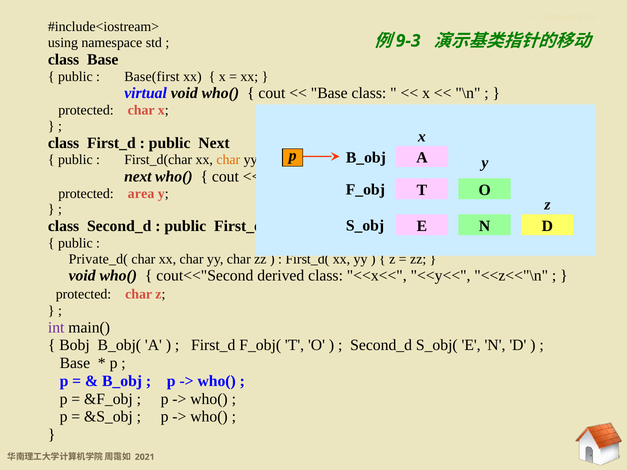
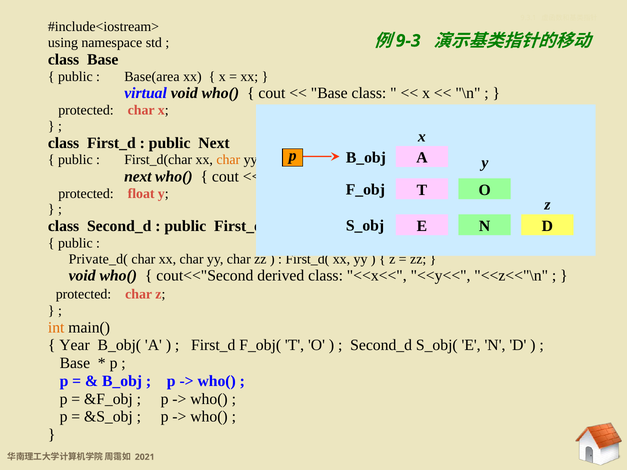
Base(first: Base(first -> Base(area
area: area -> float
int colour: purple -> orange
Bobj: Bobj -> Year
